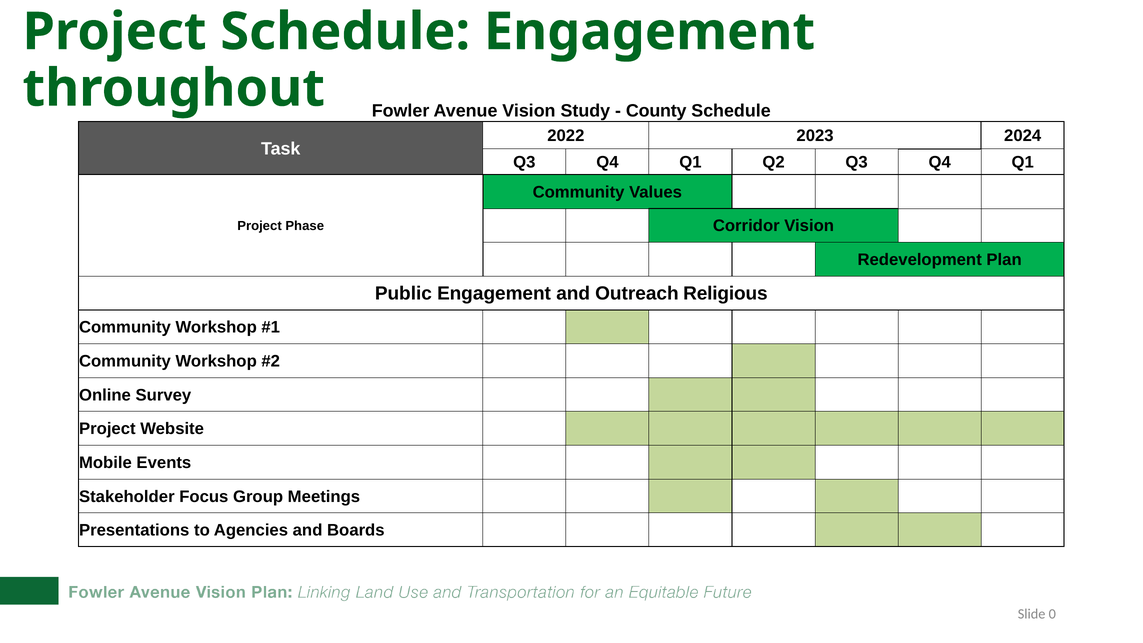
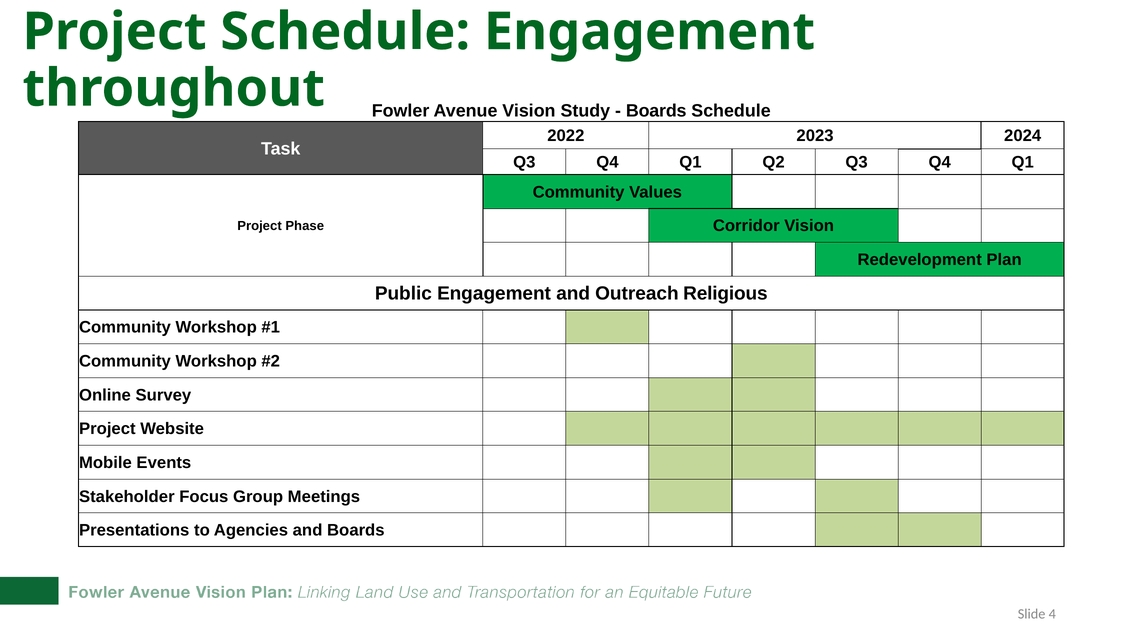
County at (656, 111): County -> Boards
0: 0 -> 4
